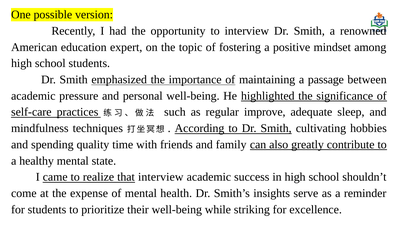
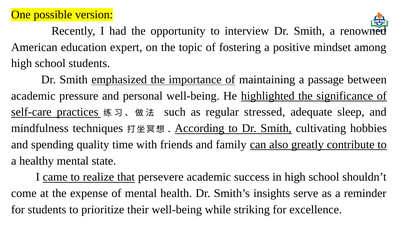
improve: improve -> stressed
that interview: interview -> persevere
